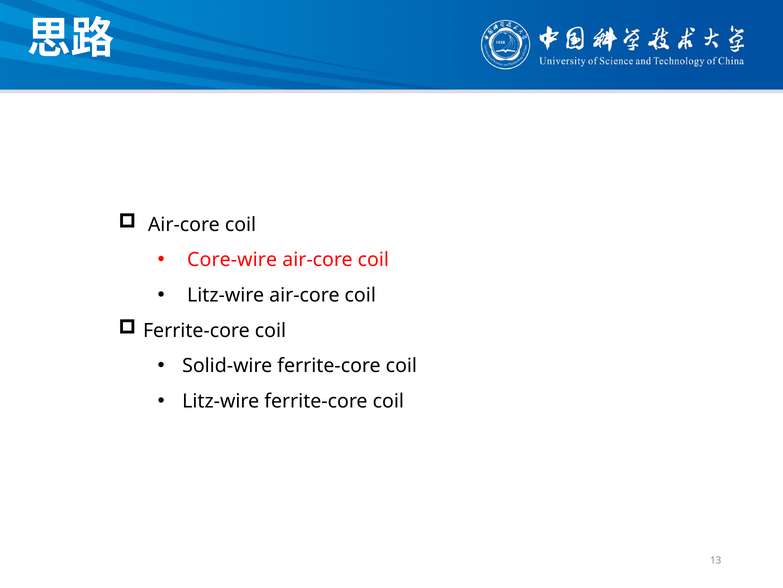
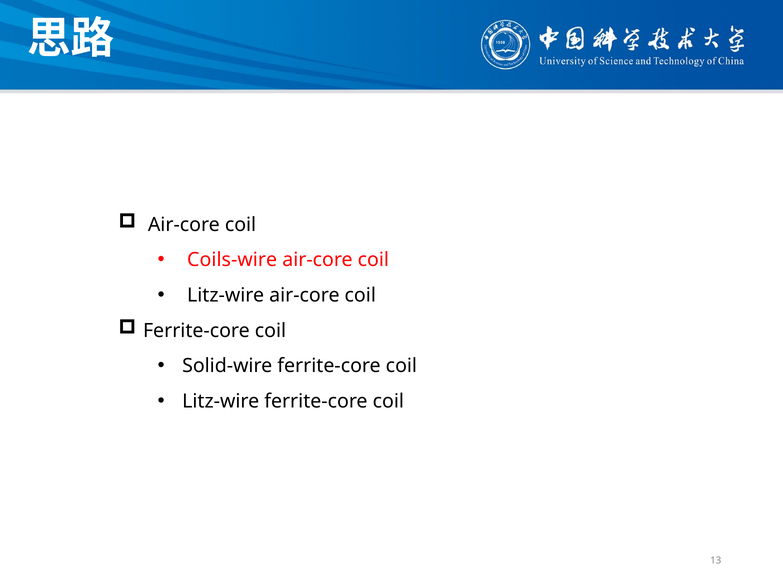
Core-wire: Core-wire -> Coils-wire
